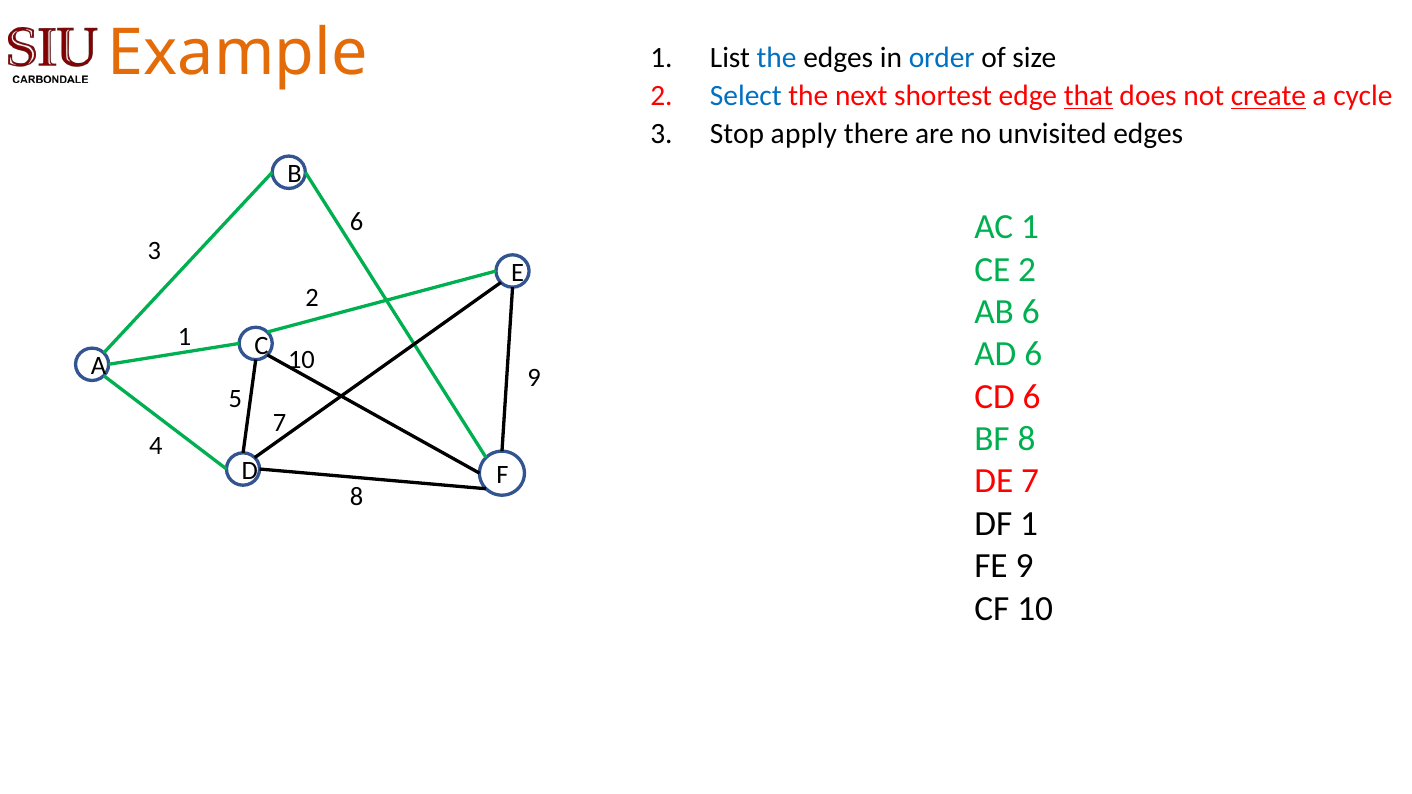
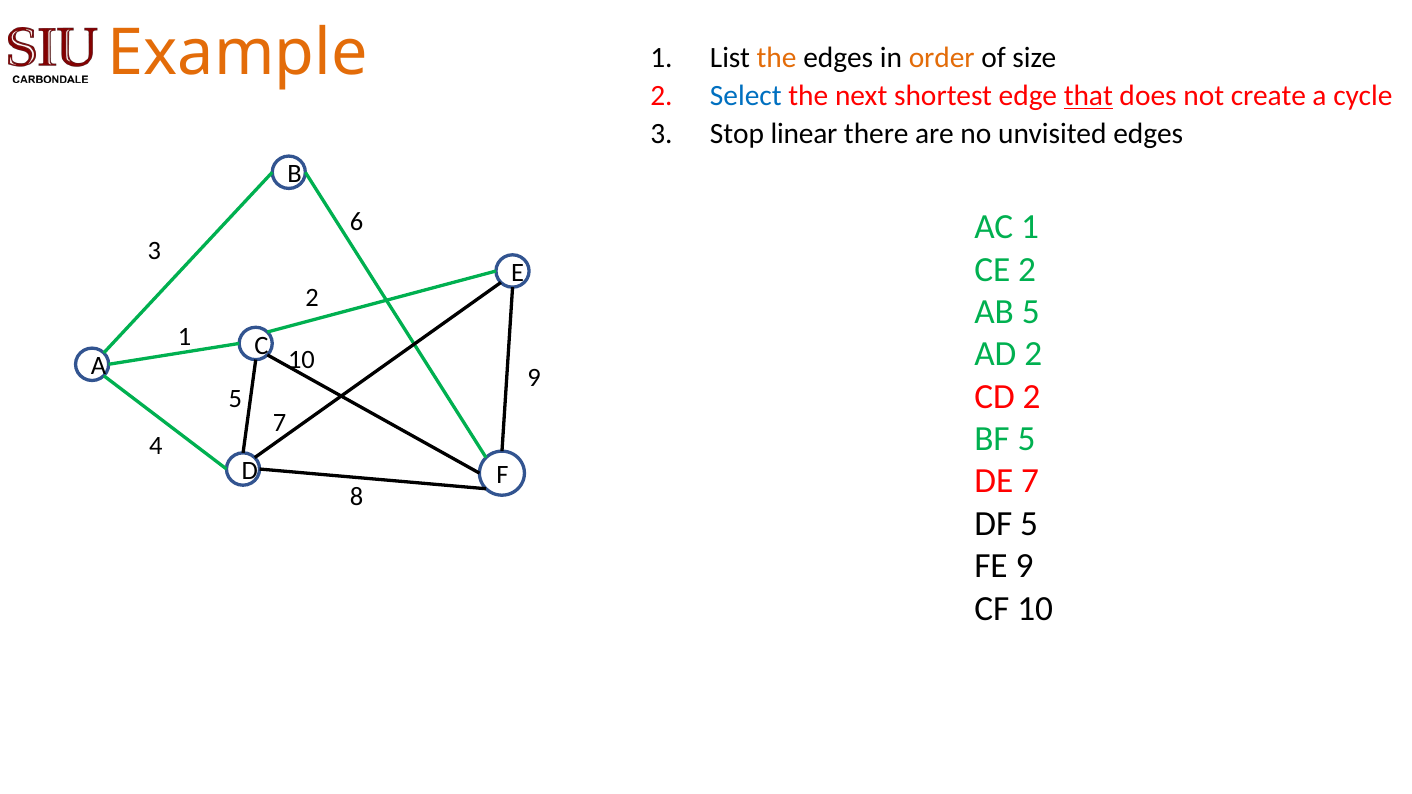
the at (777, 57) colour: blue -> orange
order colour: blue -> orange
create underline: present -> none
apply: apply -> linear
AB 6: 6 -> 5
AD 6: 6 -> 2
CD 6: 6 -> 2
BF 8: 8 -> 5
DF 1: 1 -> 5
